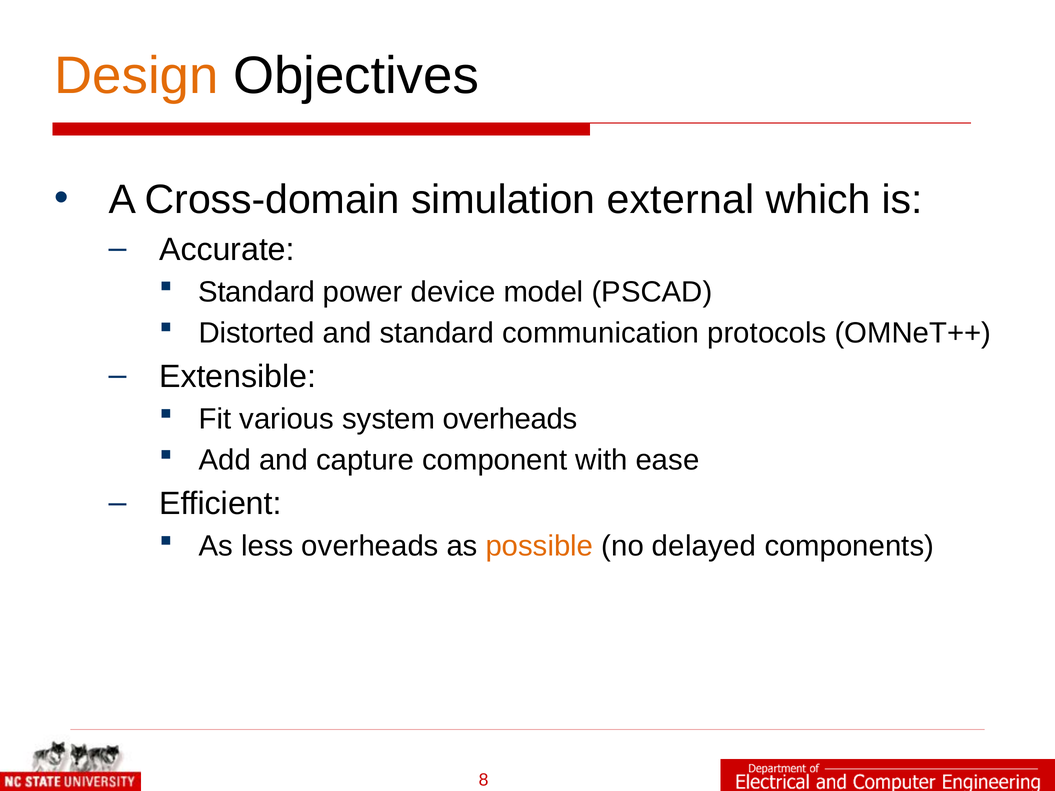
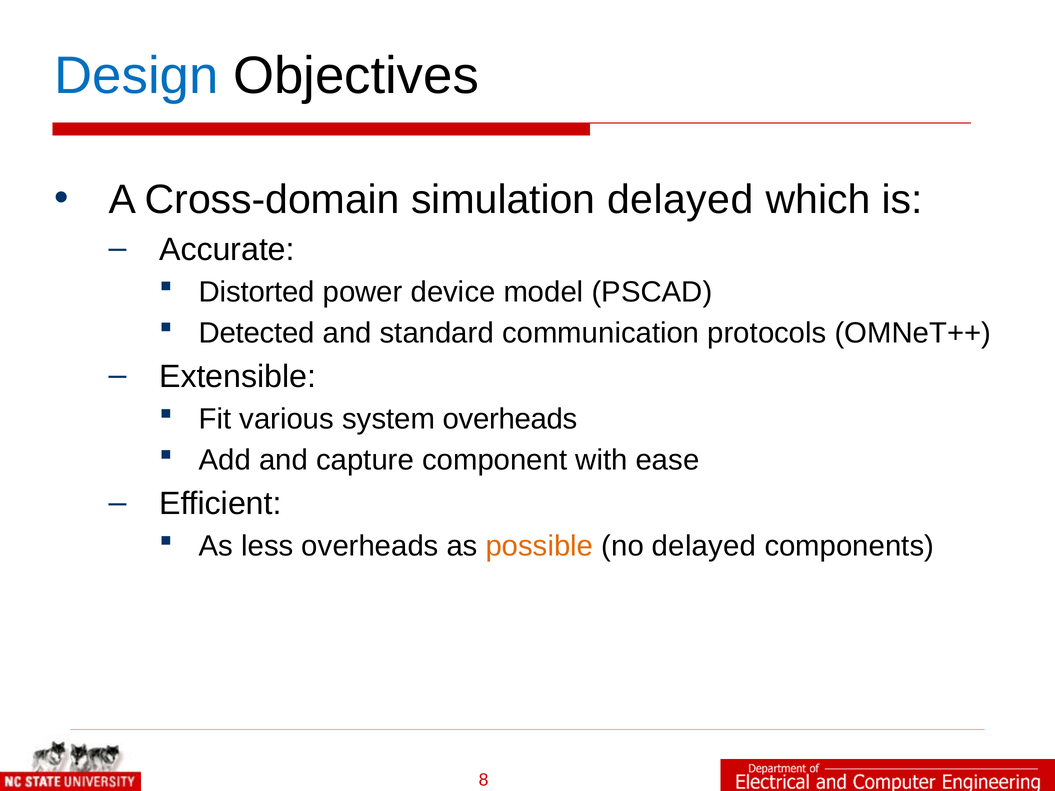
Design colour: orange -> blue
simulation external: external -> delayed
Standard at (257, 292): Standard -> Distorted
Distorted: Distorted -> Detected
